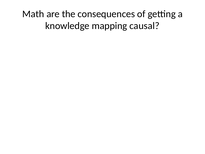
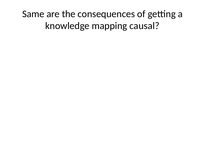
Math: Math -> Same
